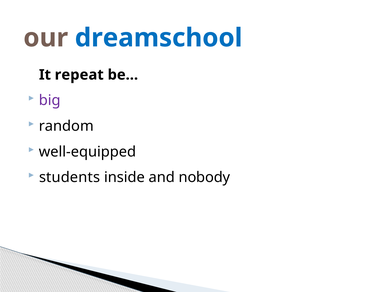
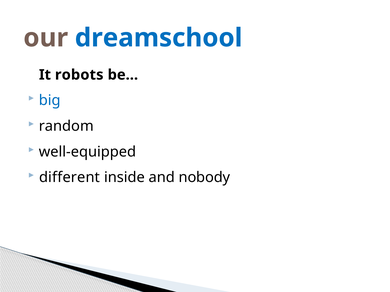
repeat: repeat -> robots
big colour: purple -> blue
students: students -> different
